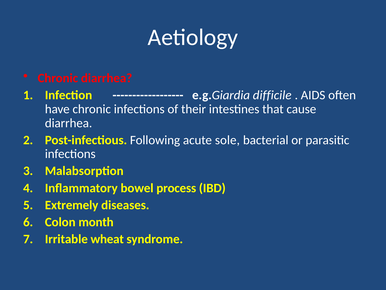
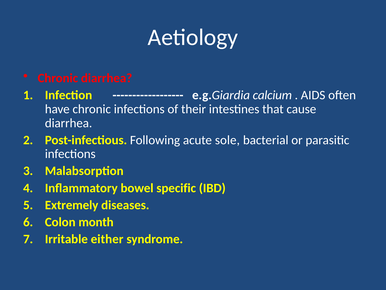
difficile: difficile -> calcium
process: process -> specific
wheat: wheat -> either
